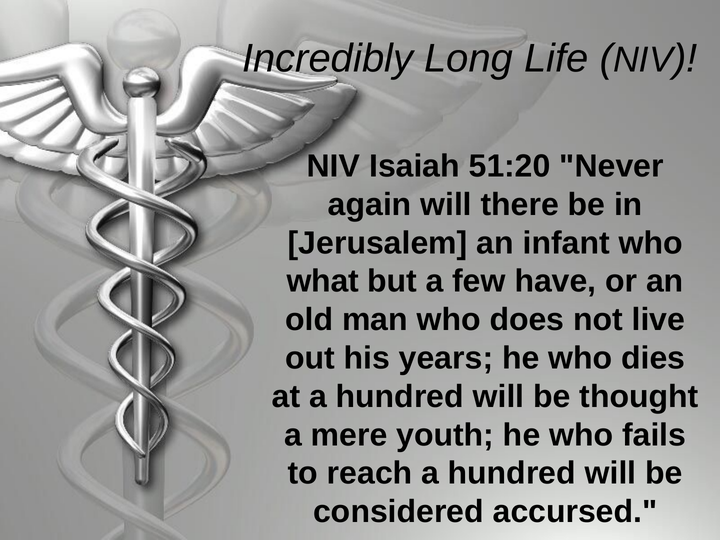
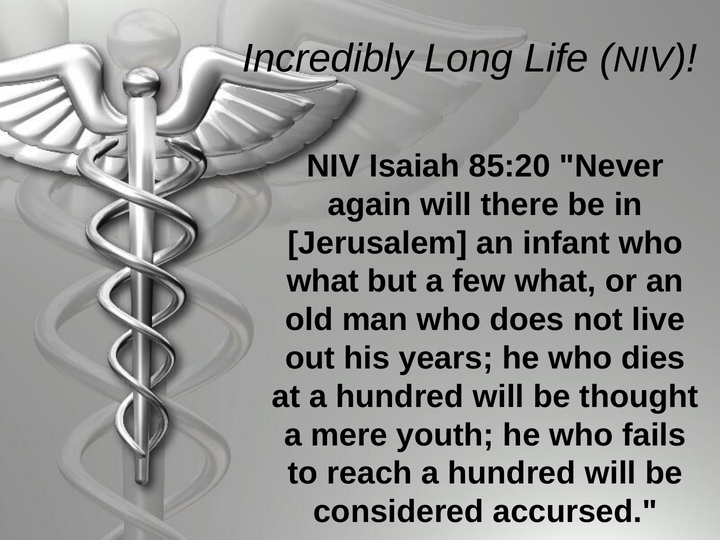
51:20: 51:20 -> 85:20
few have: have -> what
